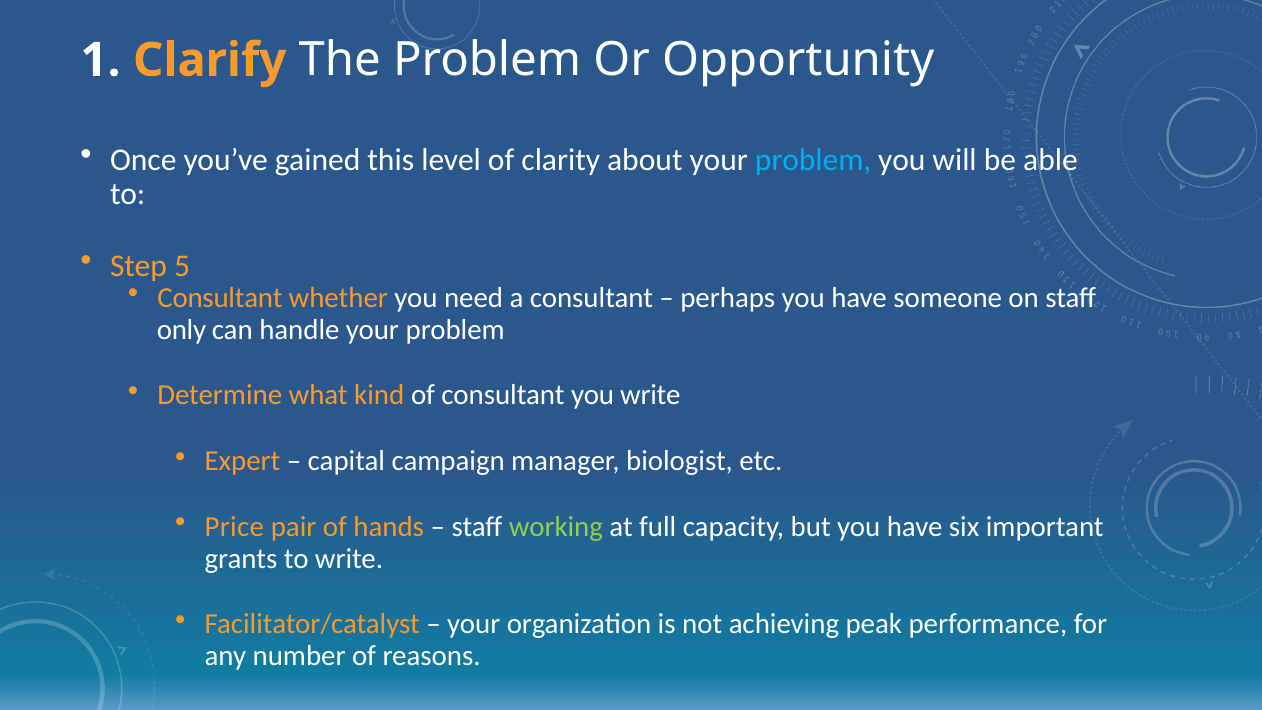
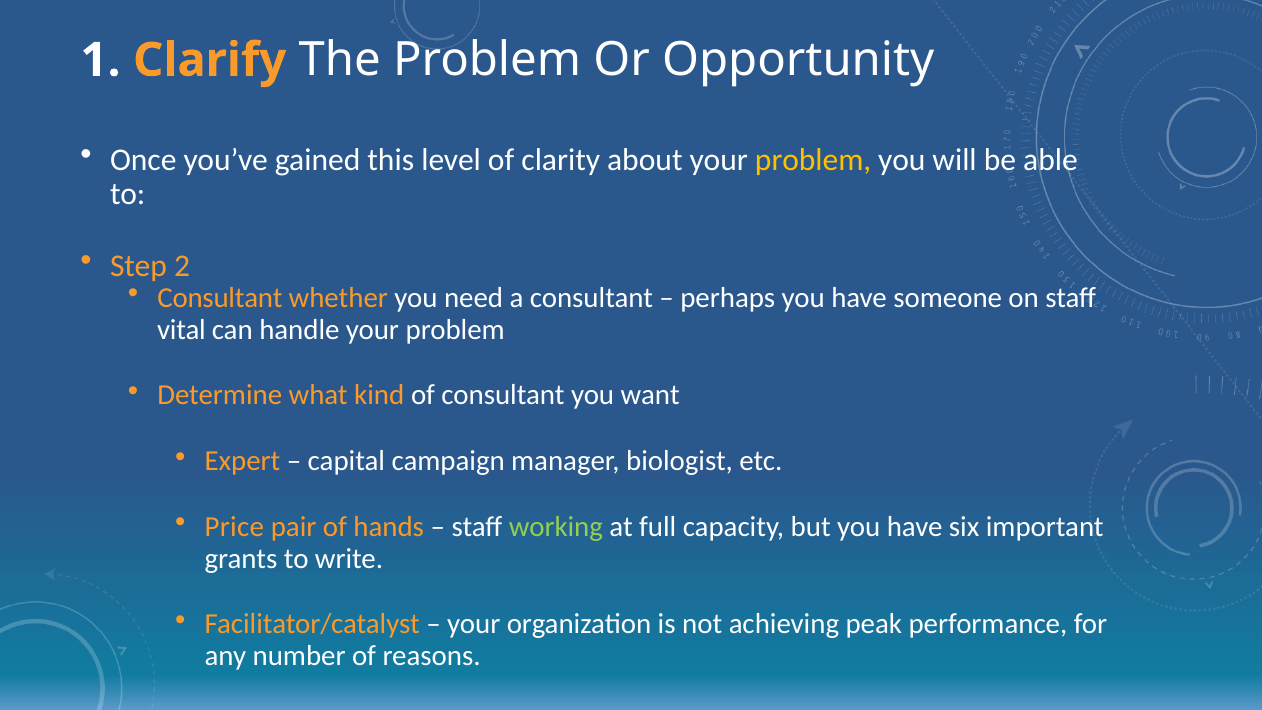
problem at (813, 160) colour: light blue -> yellow
5: 5 -> 2
only: only -> vital
you write: write -> want
